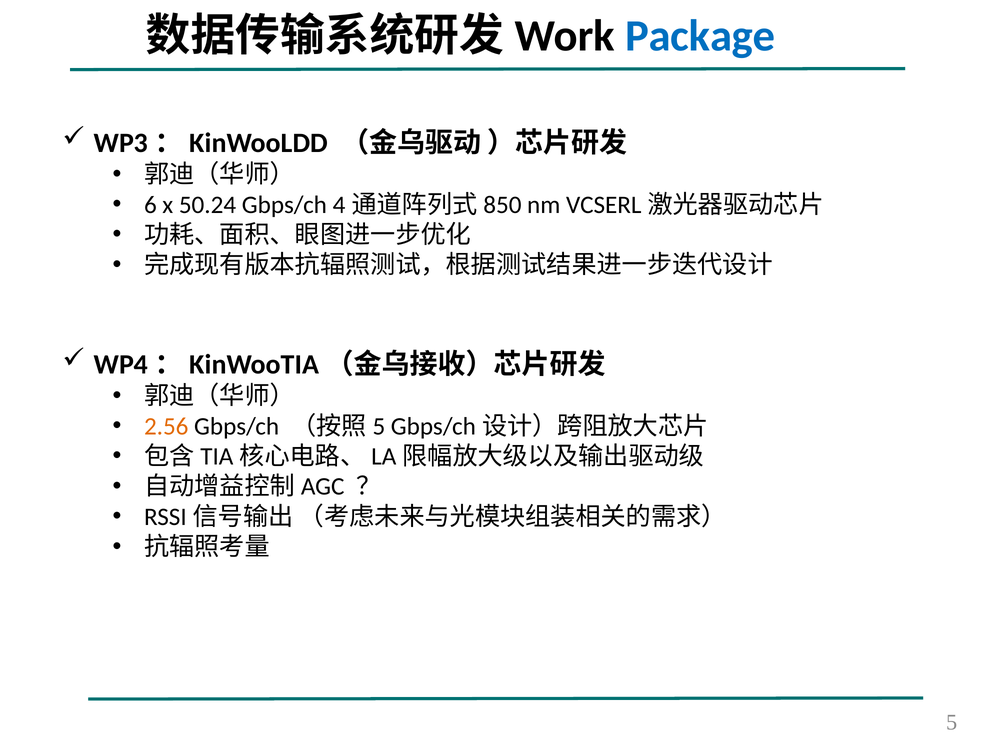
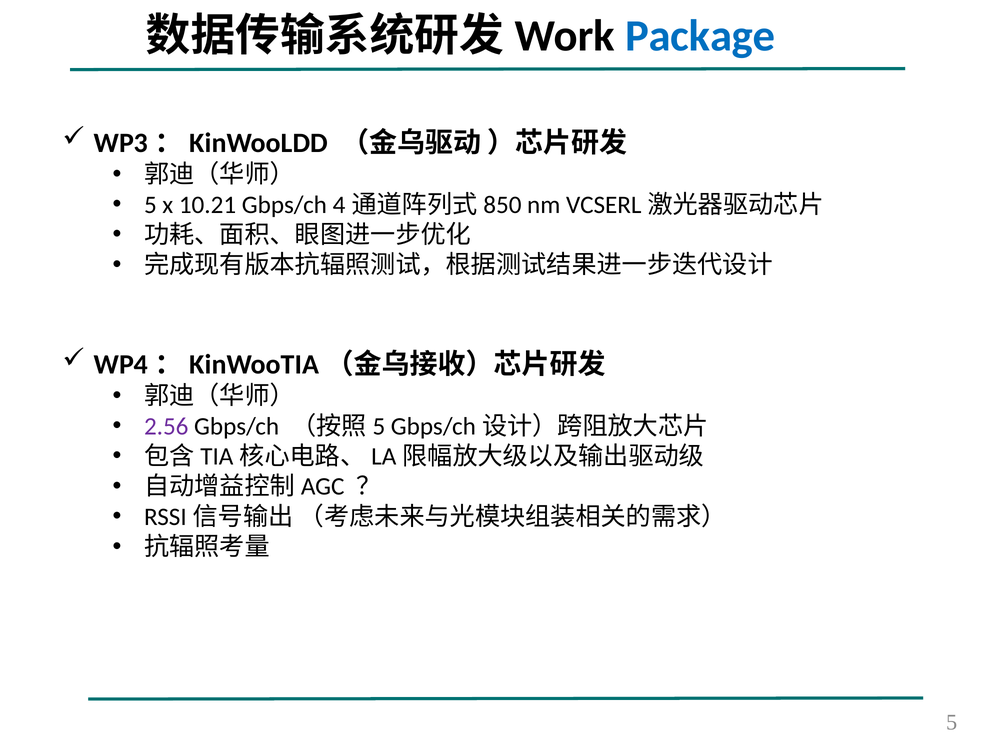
6 at (150, 205): 6 -> 5
50.24: 50.24 -> 10.21
2.56 colour: orange -> purple
